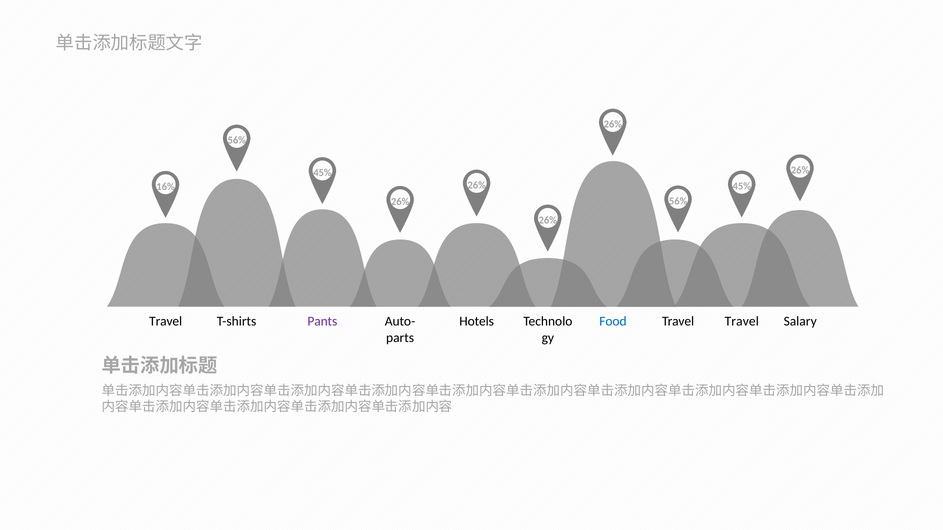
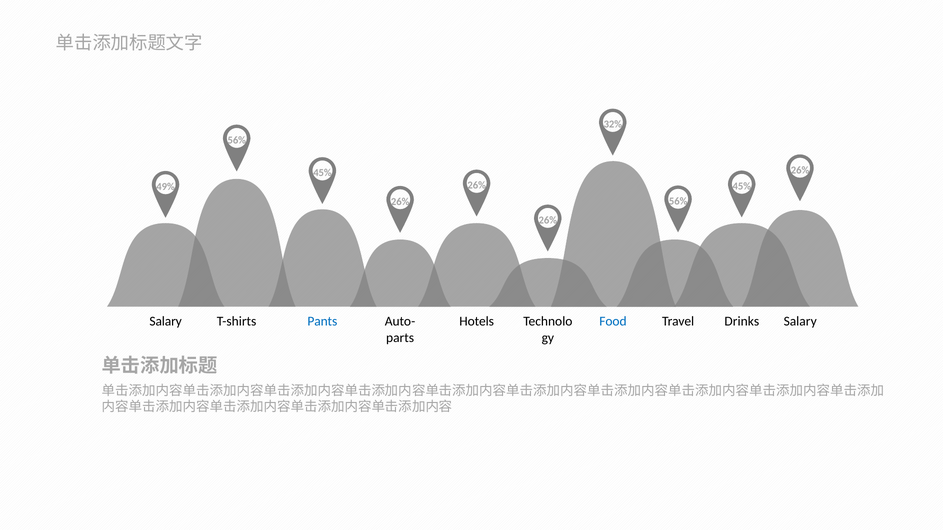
26% at (613, 124): 26% -> 32%
16%: 16% -> 49%
Travel at (166, 322): Travel -> Salary
Pants colour: purple -> blue
Travel Travel: Travel -> Drinks
